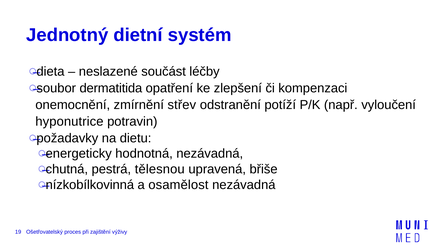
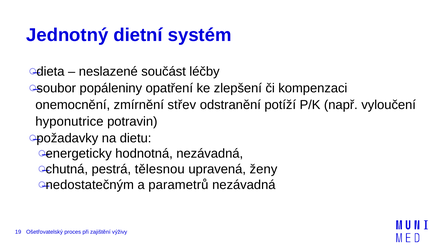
dermatitida: dermatitida -> popáleniny
břiše: břiše -> ženy
nízkobílkovinná: nízkobílkovinná -> nedostatečným
osamělost: osamělost -> parametrů
